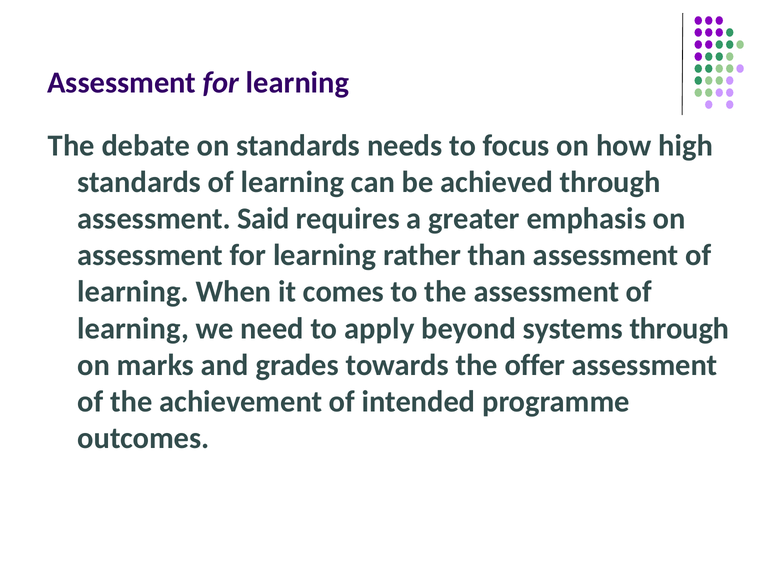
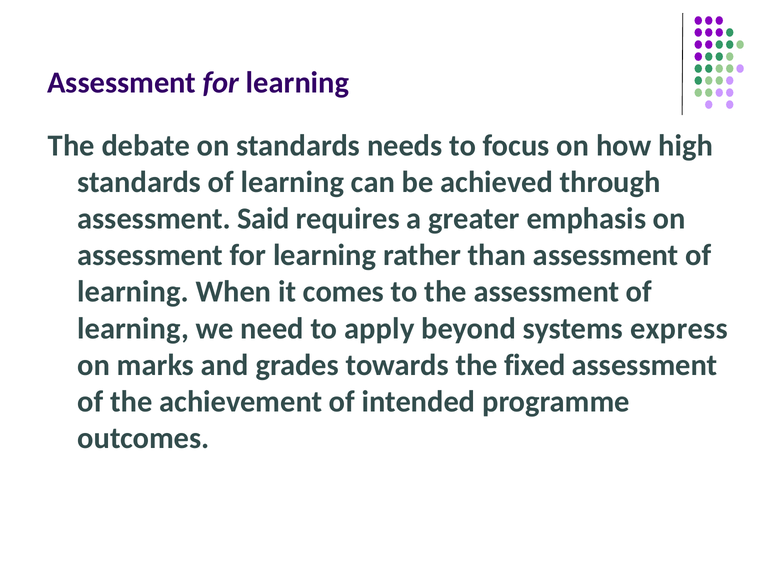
systems through: through -> express
offer: offer -> fixed
